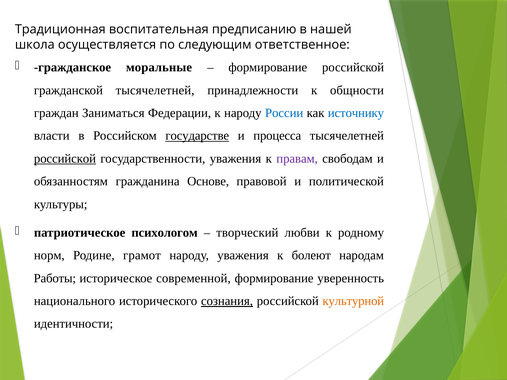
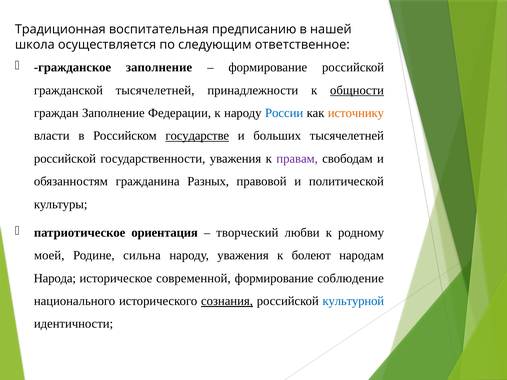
гражданское моральные: моральные -> заполнение
общности underline: none -> present
граждан Заниматься: Заниматься -> Заполнение
источнику colour: blue -> orange
процесса: процесса -> больших
российской at (65, 159) underline: present -> none
Основе: Основе -> Разных
психологом: психологом -> ориентация
норм: норм -> моей
грамот: грамот -> cильна
Работы: Работы -> Народа
уверенность: уверенность -> соблюдение
культурной colour: orange -> blue
